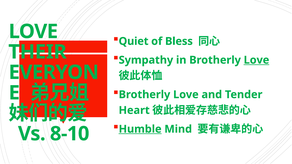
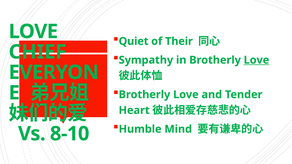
Bless: Bless -> Their
THEIR: THEIR -> CHIEF
Humble underline: present -> none
